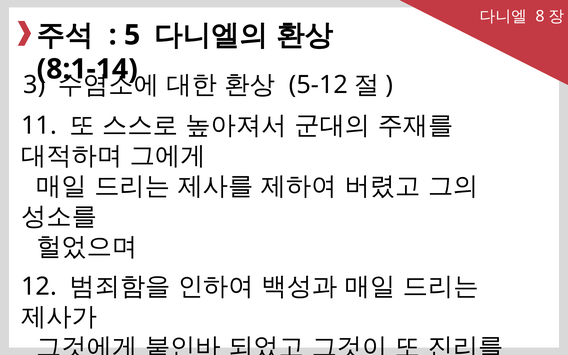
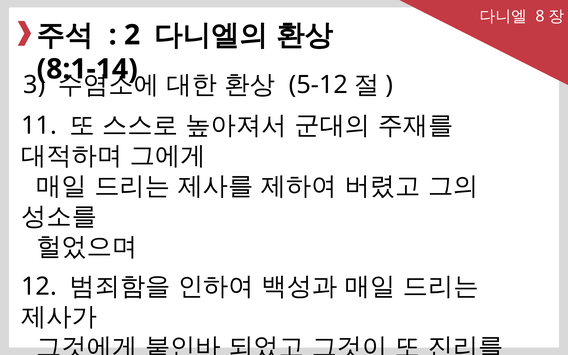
5: 5 -> 2
